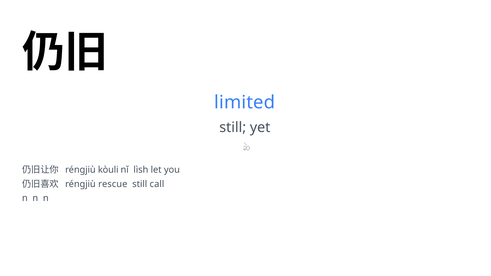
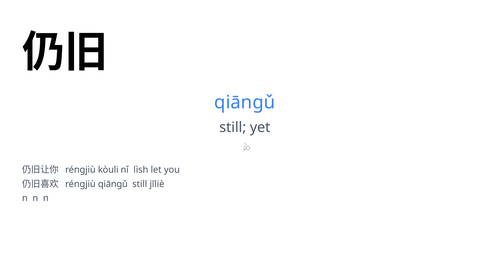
limited at (245, 103): limited -> qiāngǔ
réngjiù rescue: rescue -> qiāngǔ
call: call -> jīliè
